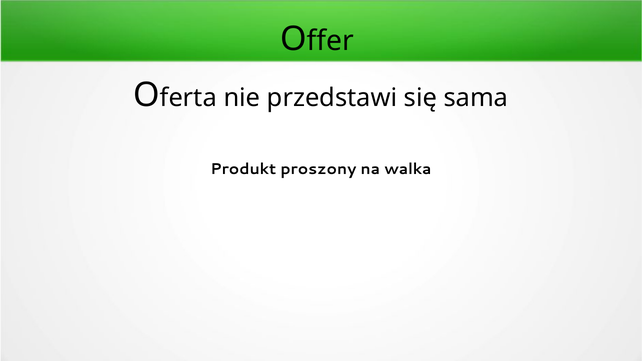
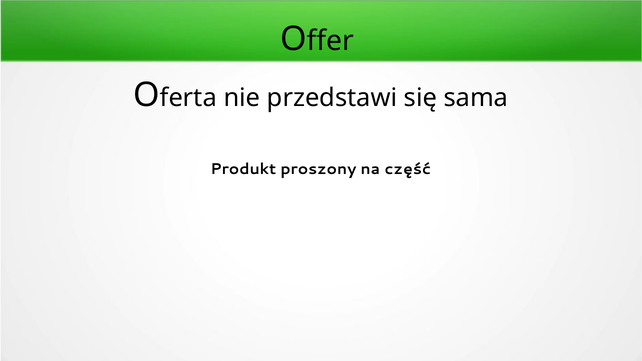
walka: walka -> część
